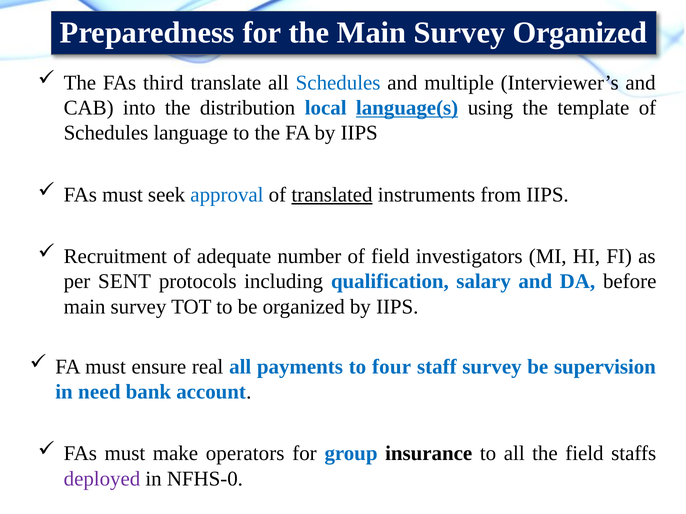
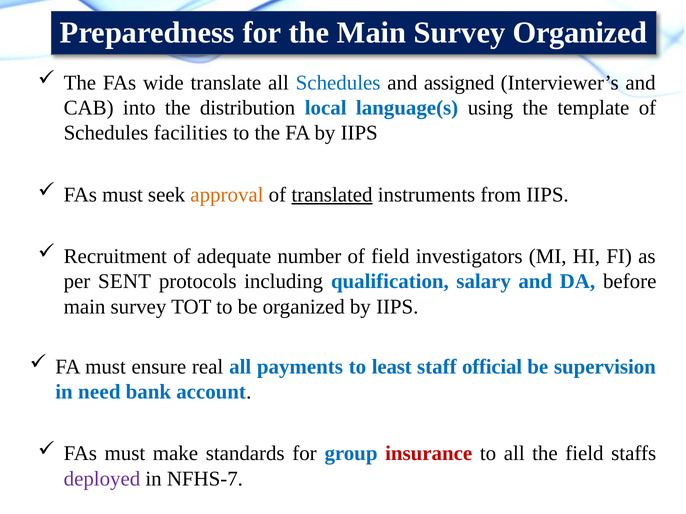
third: third -> wide
multiple: multiple -> assigned
language(s underline: present -> none
language: language -> facilities
approval colour: blue -> orange
four: four -> least
staff survey: survey -> official
operators: operators -> standards
insurance colour: black -> red
NFHS-0: NFHS-0 -> NFHS-7
